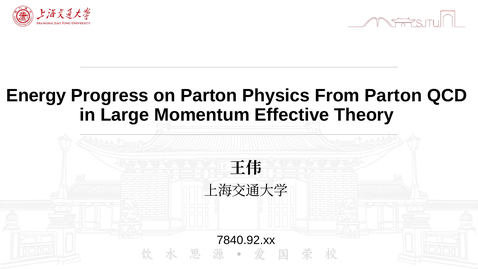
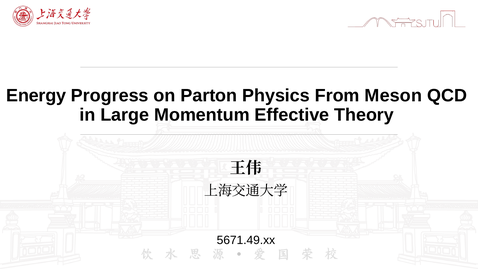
From Parton: Parton -> Meson
7840.92.xx: 7840.92.xx -> 5671.49.xx
